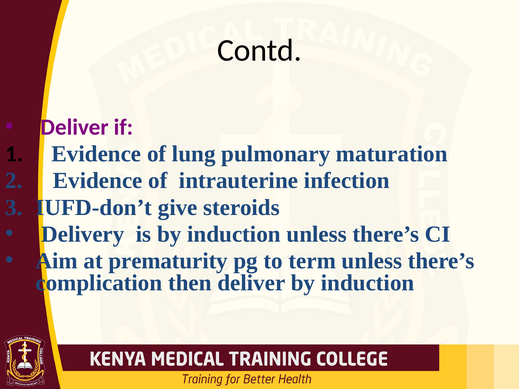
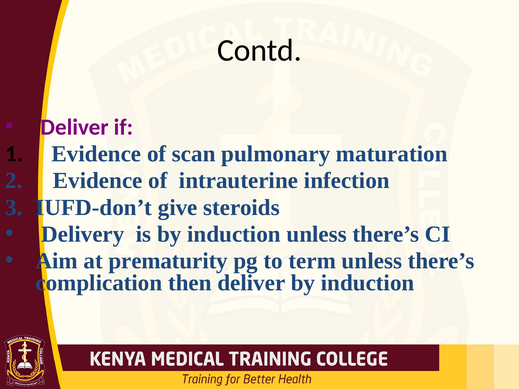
lung: lung -> scan
